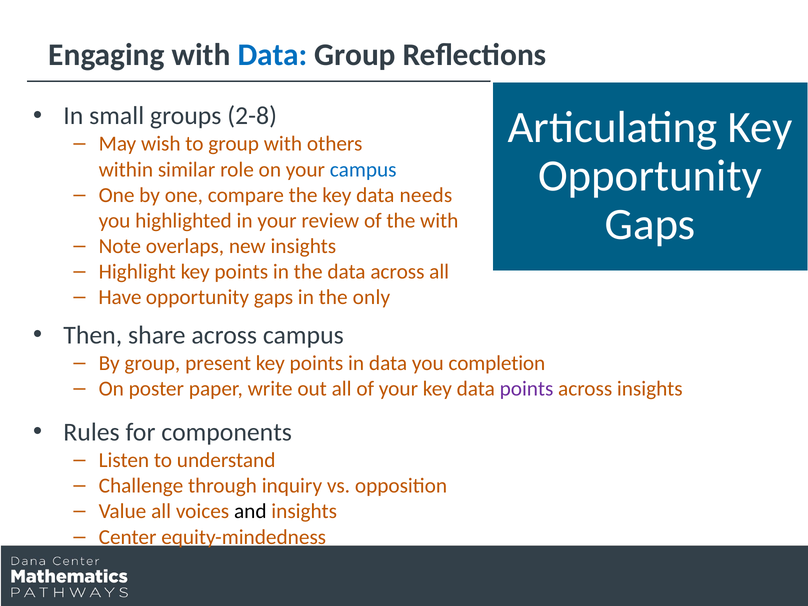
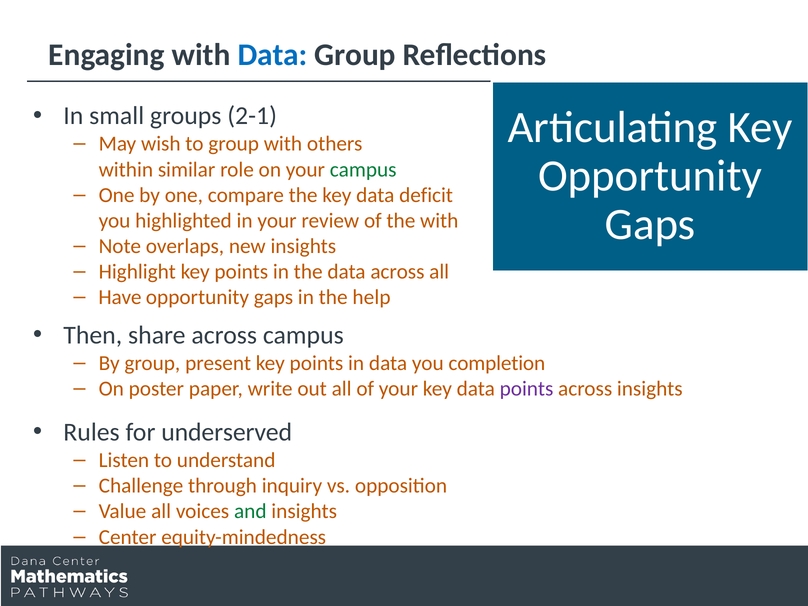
2-8: 2-8 -> 2-1
campus at (363, 169) colour: blue -> green
needs: needs -> deficit
only: only -> help
components: components -> underserved
and colour: black -> green
